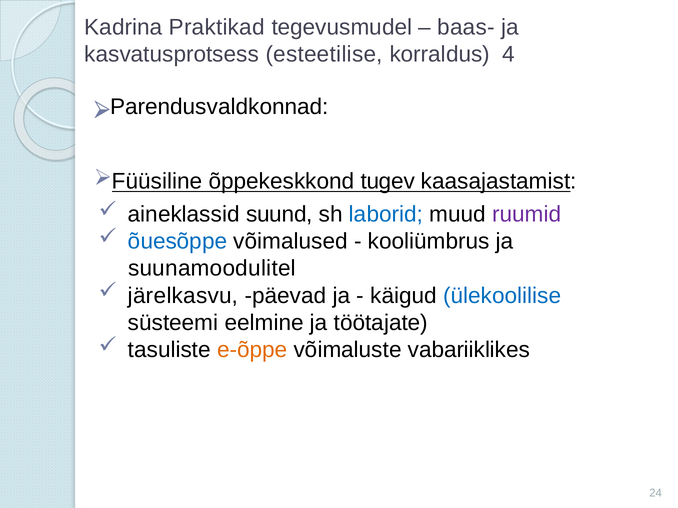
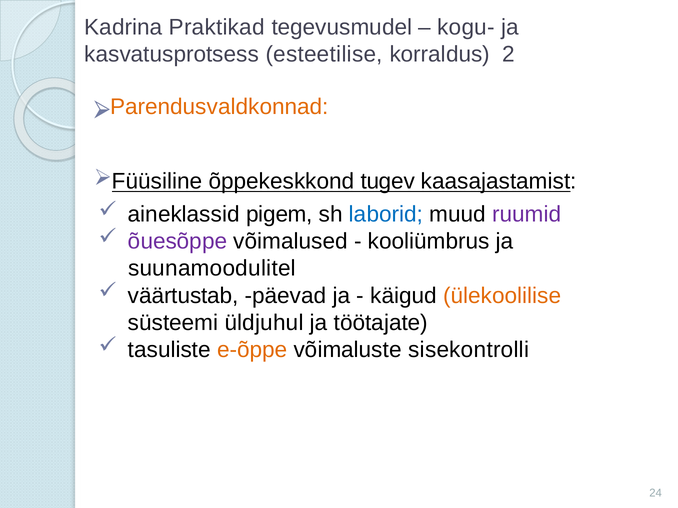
baas-: baas- -> kogu-
4: 4 -> 2
Parendusvaldkonnad colour: black -> orange
suund: suund -> pigem
õuesõppe colour: blue -> purple
järelkasvu: järelkasvu -> väärtustab
ülekoolilise colour: blue -> orange
eelmine: eelmine -> üldjuhul
vabariiklikes: vabariiklikes -> sisekontrolli
